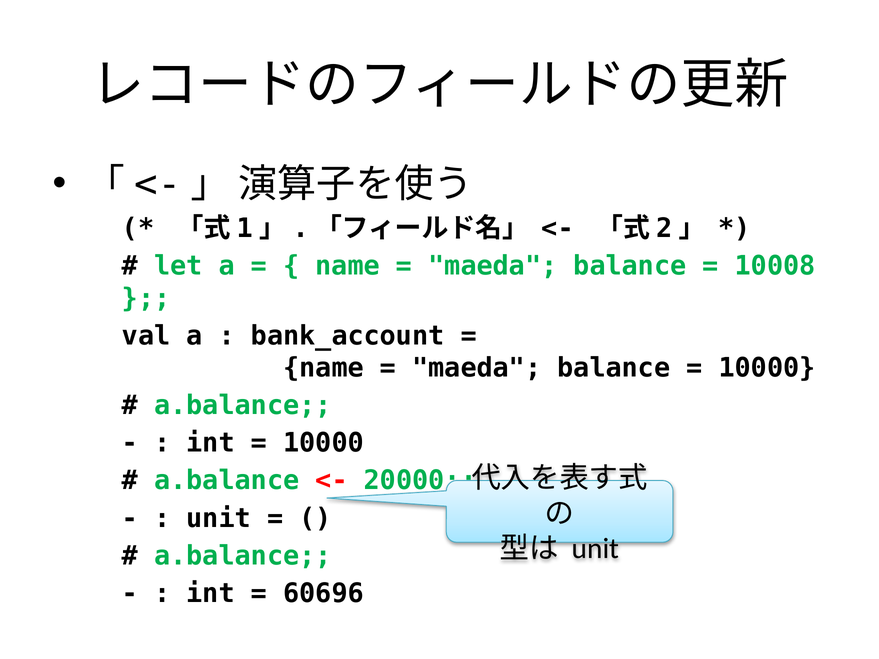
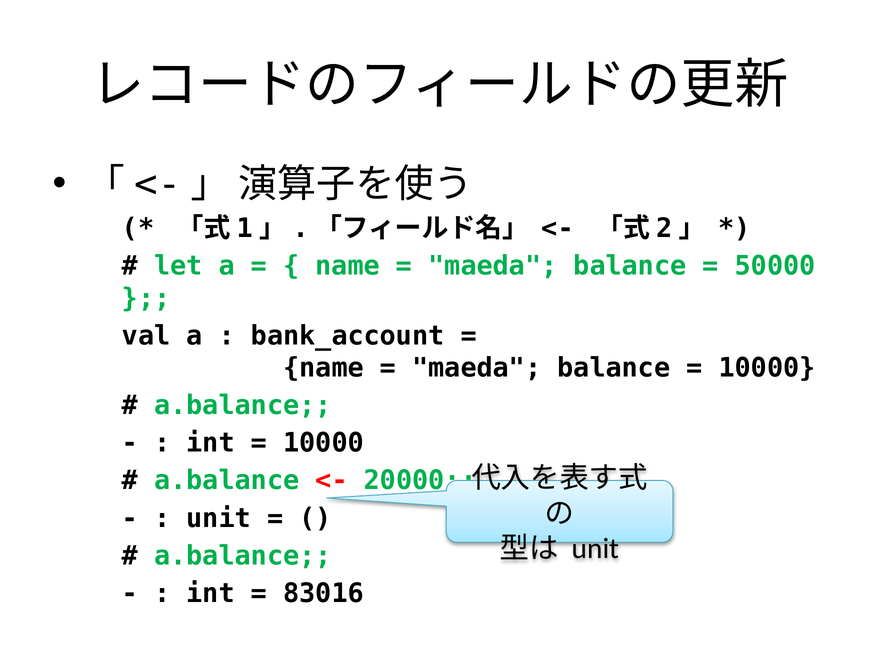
10008: 10008 -> 50000
60696: 60696 -> 83016
